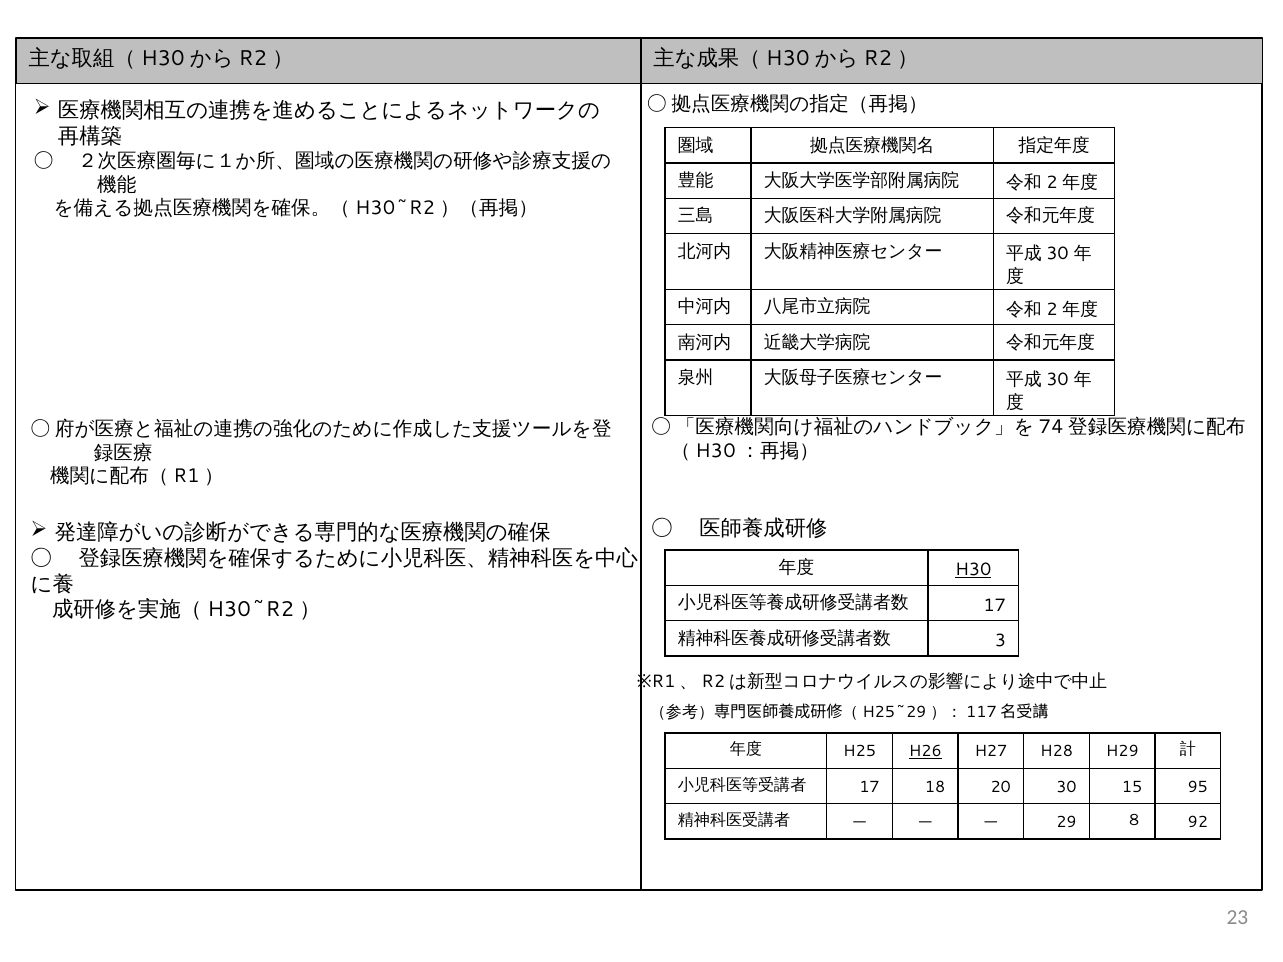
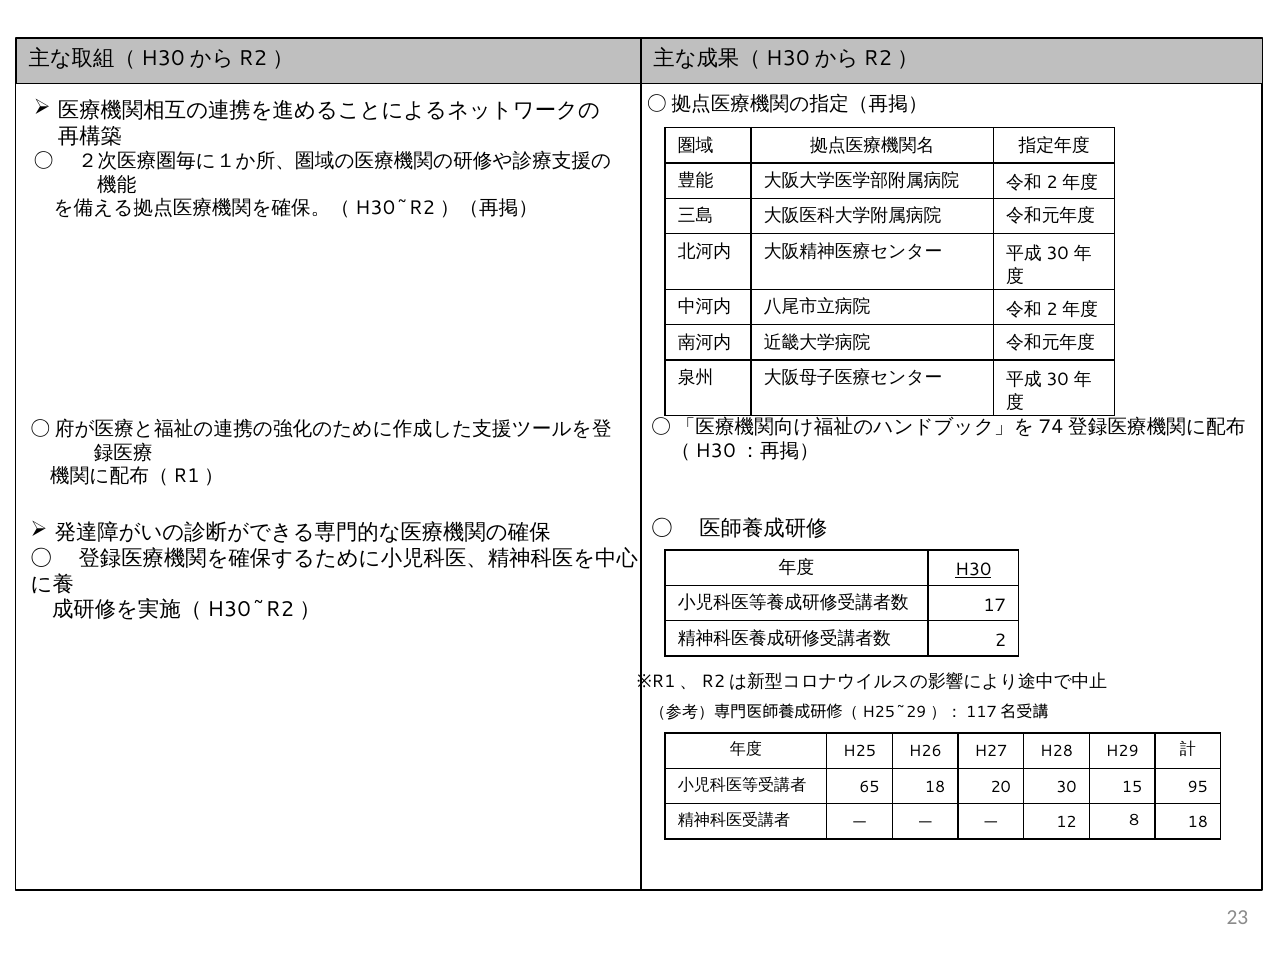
3: 3 -> 2
H26 underline: present -> none
17 at (869, 787): 17 -> 65
29: 29 -> 12
８ 92: 92 -> 18
